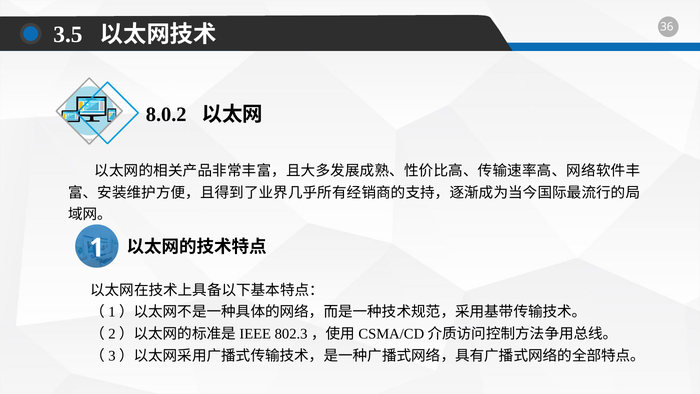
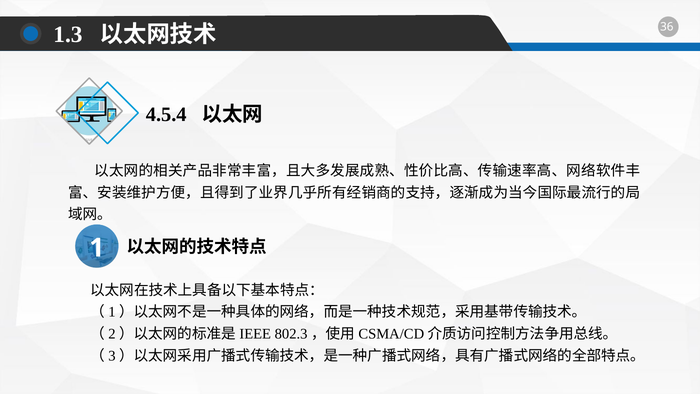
3.5: 3.5 -> 1.3
8.0.2: 8.0.2 -> 4.5.4
